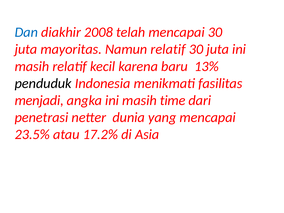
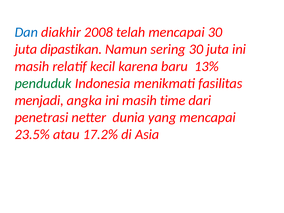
mayoritas: mayoritas -> dipastikan
Namun relatif: relatif -> sering
penduduk colour: black -> green
